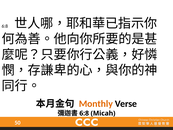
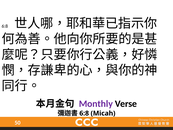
Monthly colour: orange -> purple
